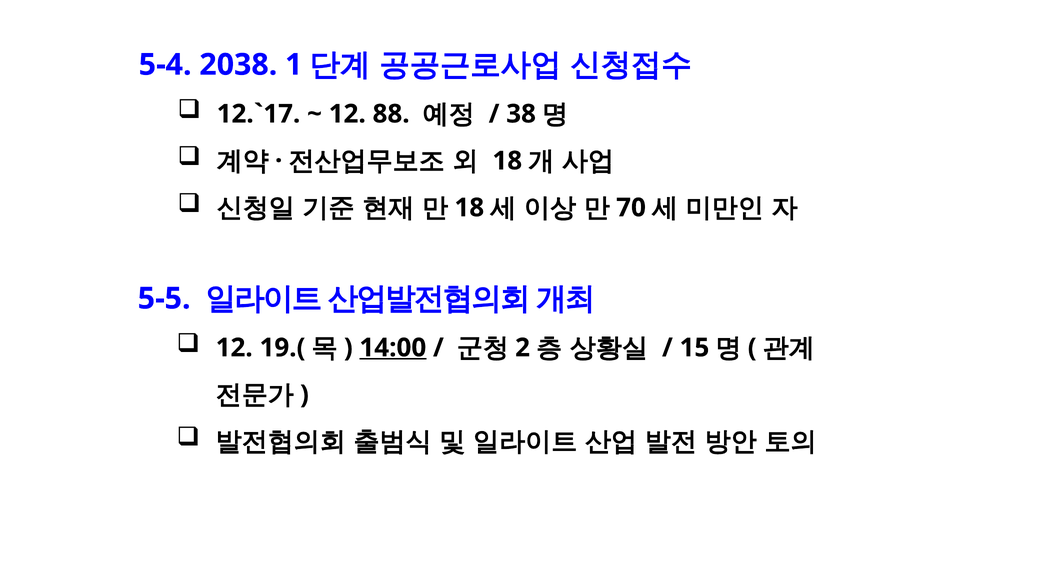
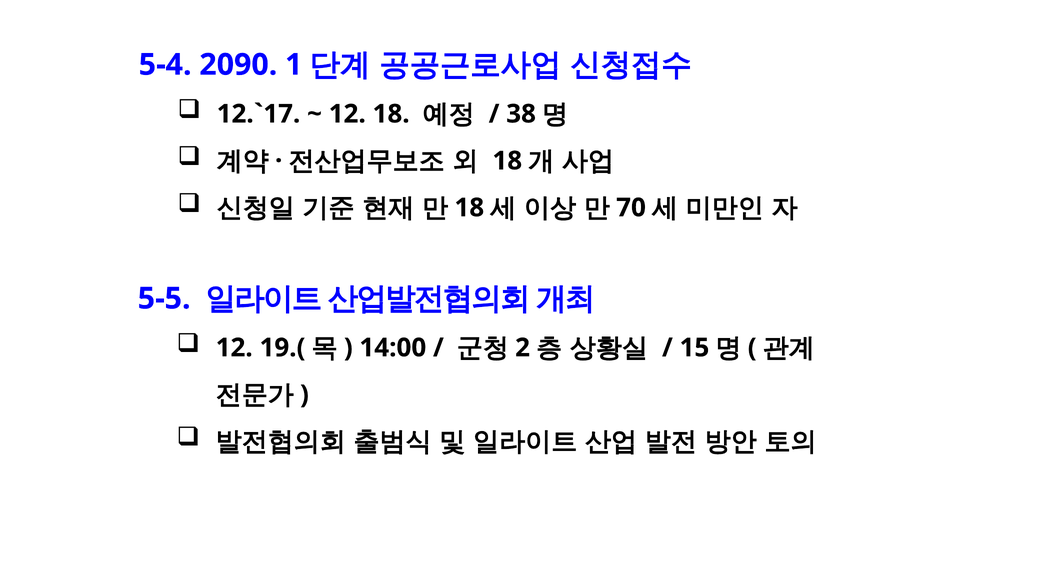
2038: 2038 -> 2090
12 88: 88 -> 18
14:00 underline: present -> none
